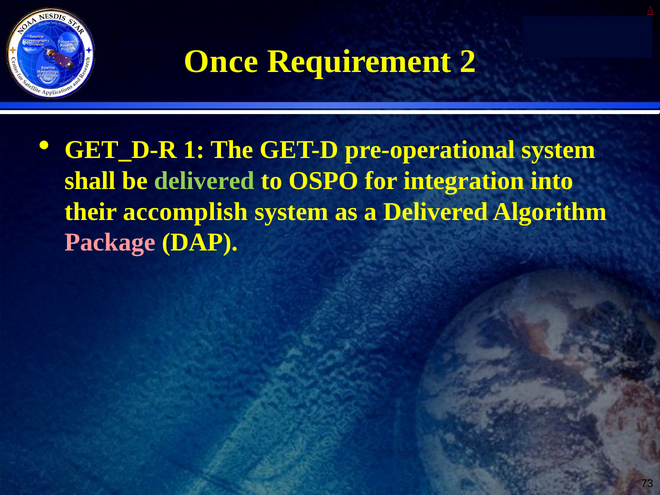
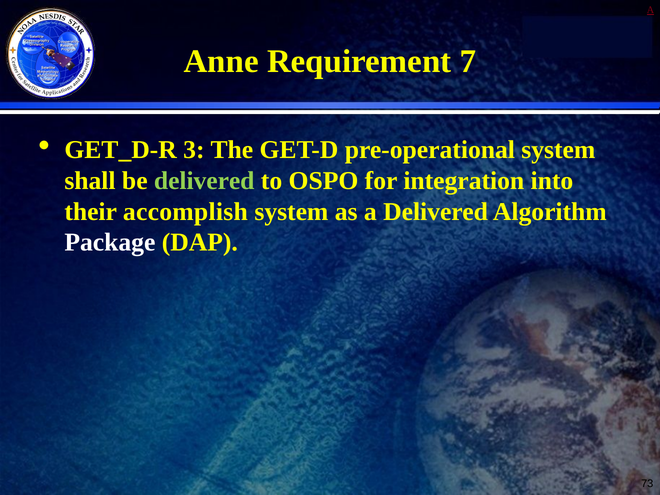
Once: Once -> Anne
2: 2 -> 7
1: 1 -> 3
Package colour: pink -> white
